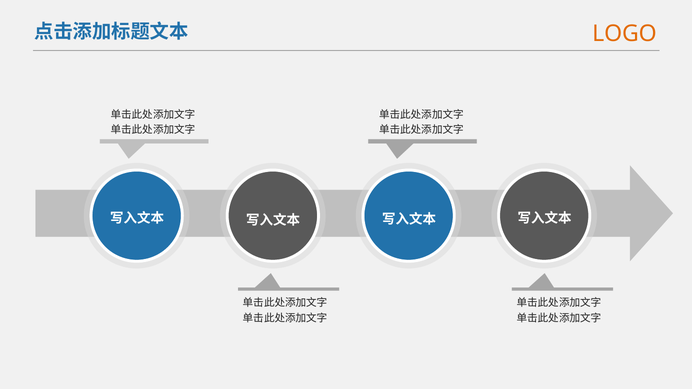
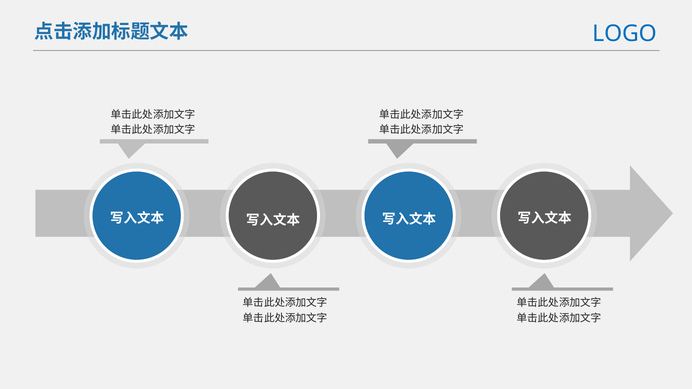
LOGO colour: orange -> blue
